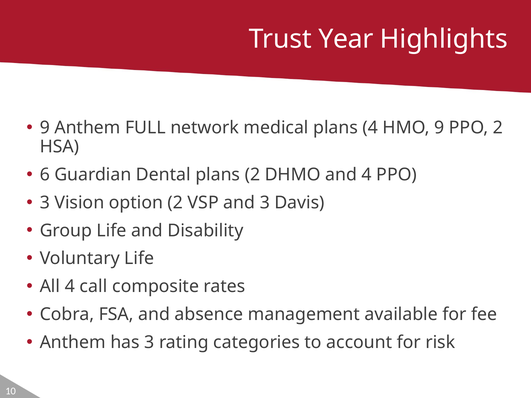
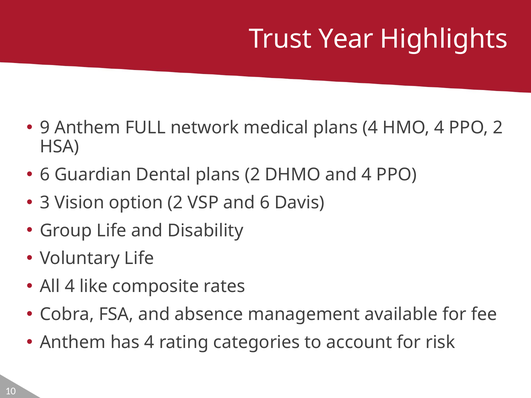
HMO 9: 9 -> 4
and 3: 3 -> 6
call: call -> like
has 3: 3 -> 4
